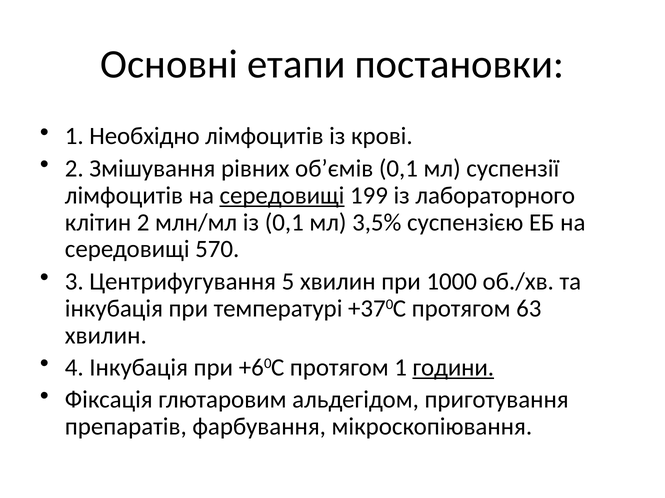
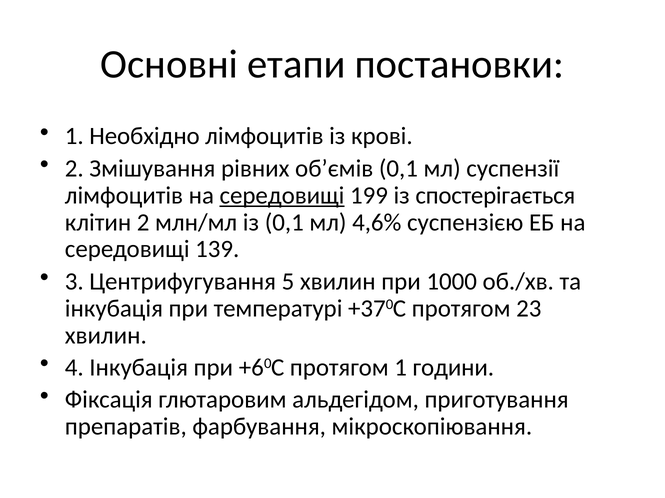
лабораторного: лабораторного -> спостерігається
3,5%: 3,5% -> 4,6%
570: 570 -> 139
63: 63 -> 23
години underline: present -> none
